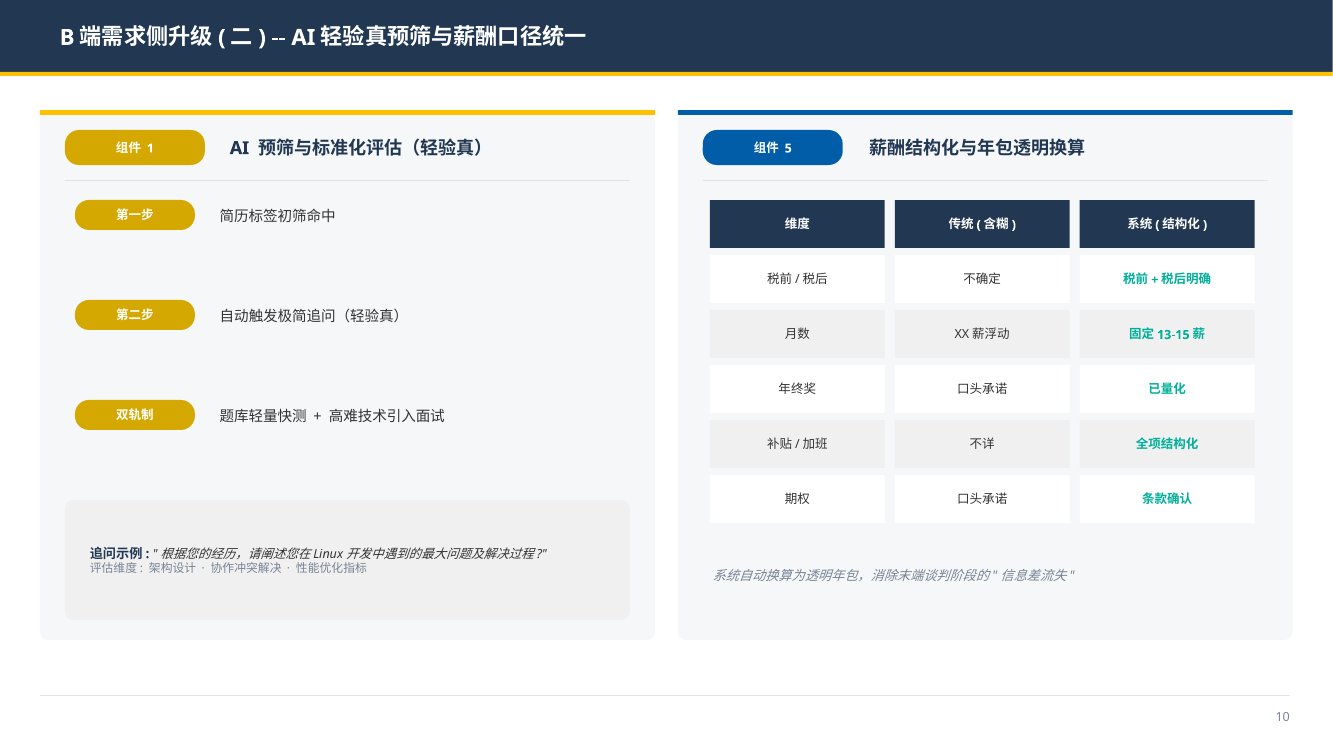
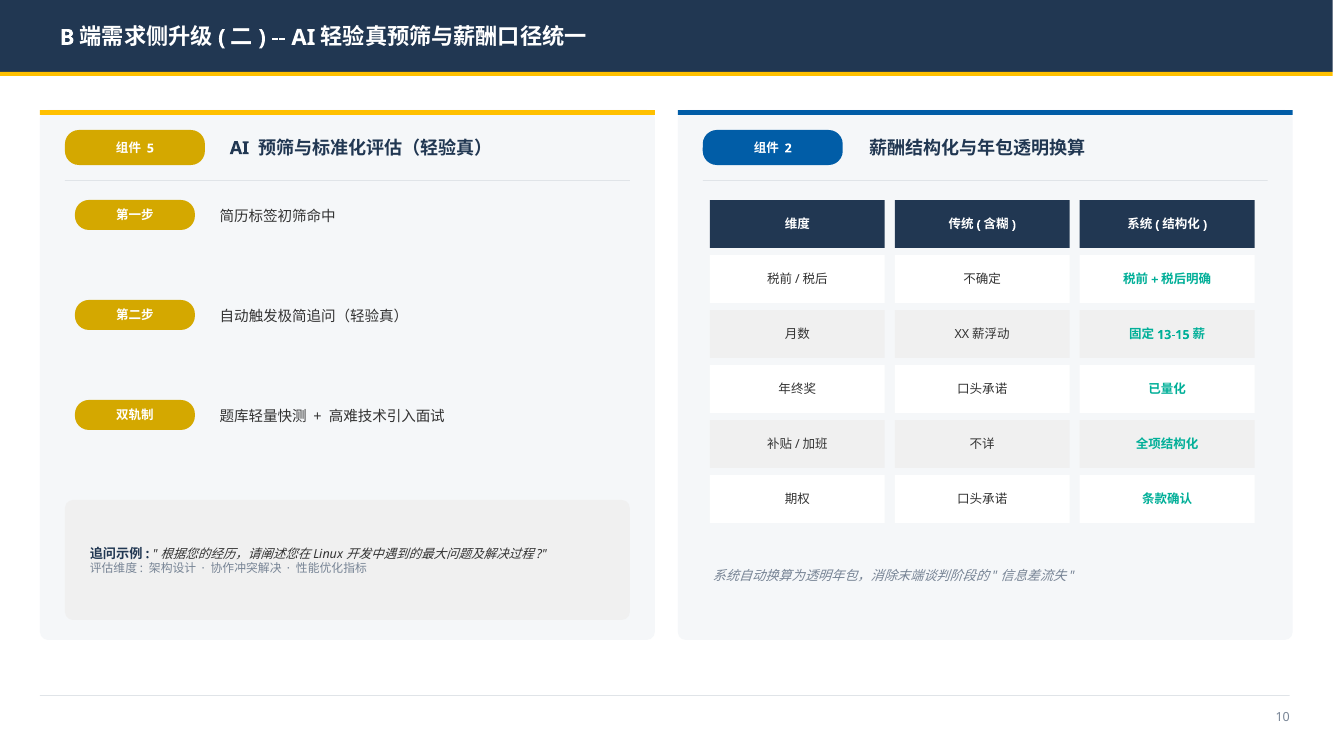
1: 1 -> 5
5: 5 -> 2
